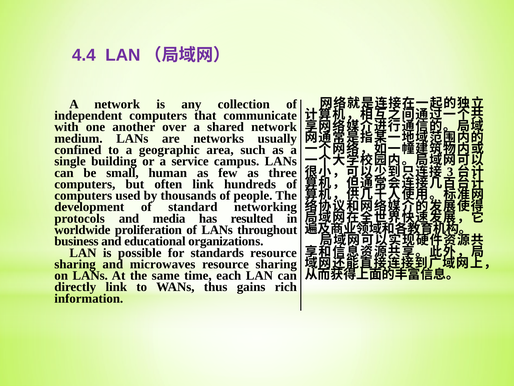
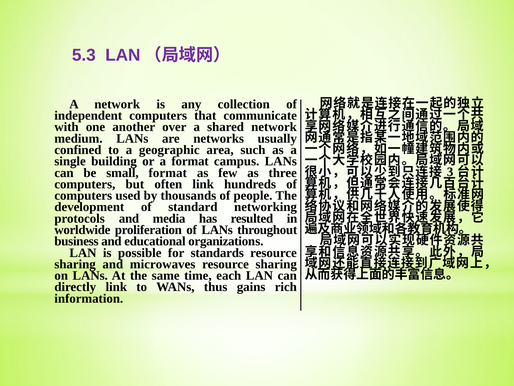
4.4: 4.4 -> 5.3
a service: service -> format
small human: human -> format
